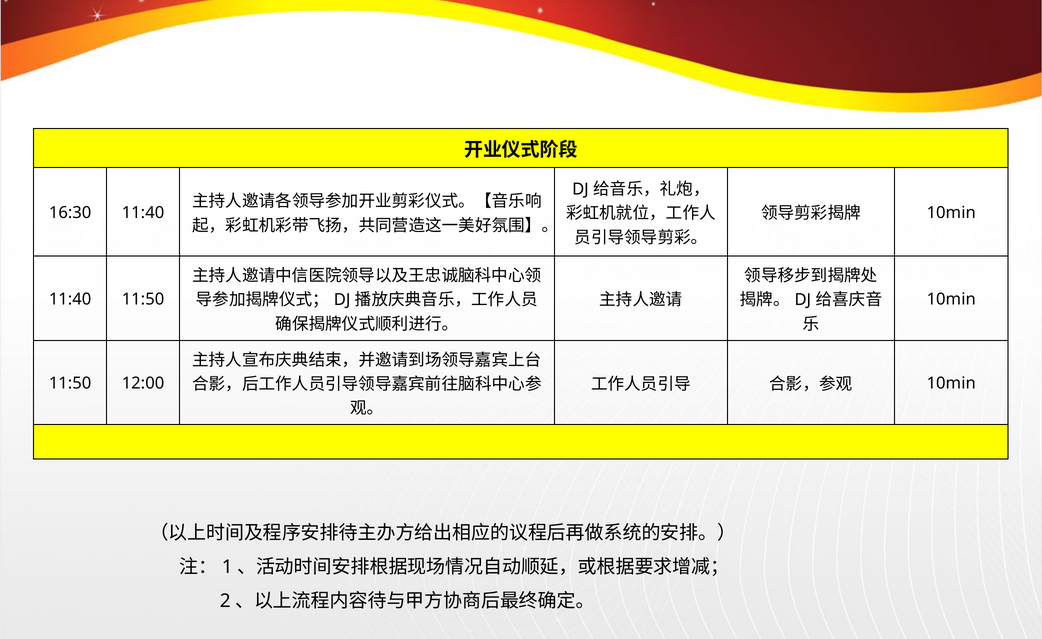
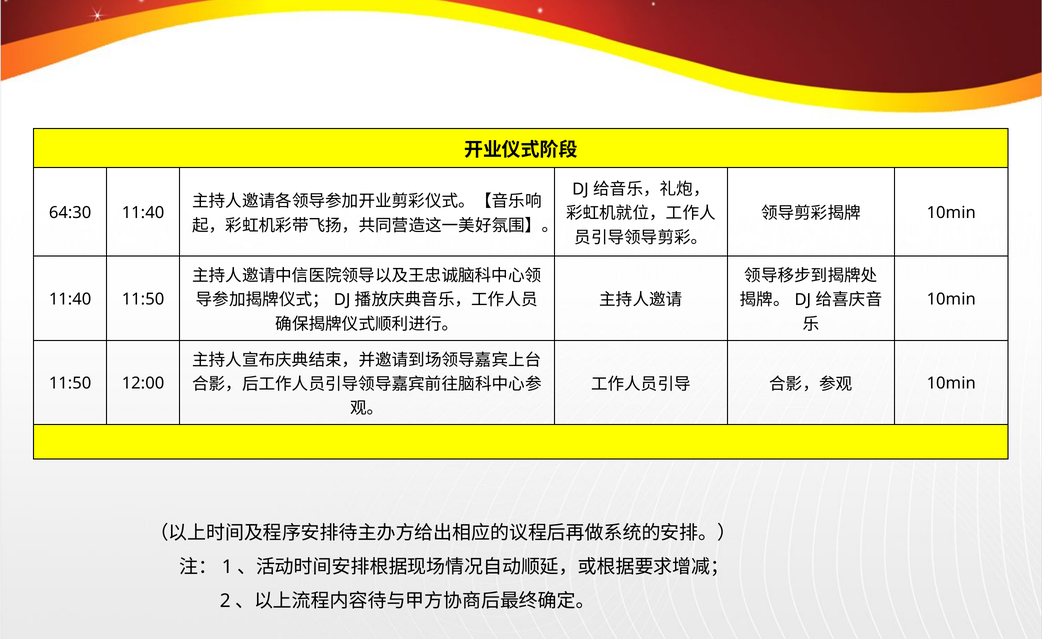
16:30: 16:30 -> 64:30
